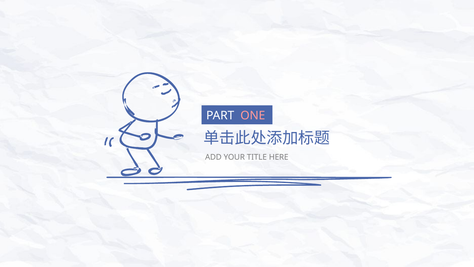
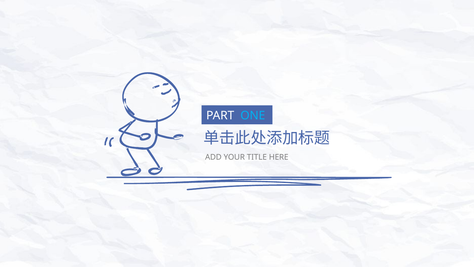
ONE colour: pink -> light blue
